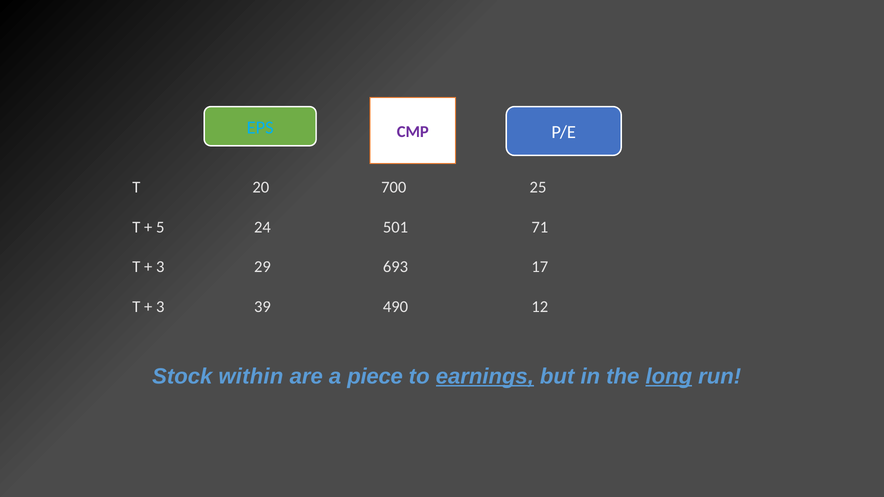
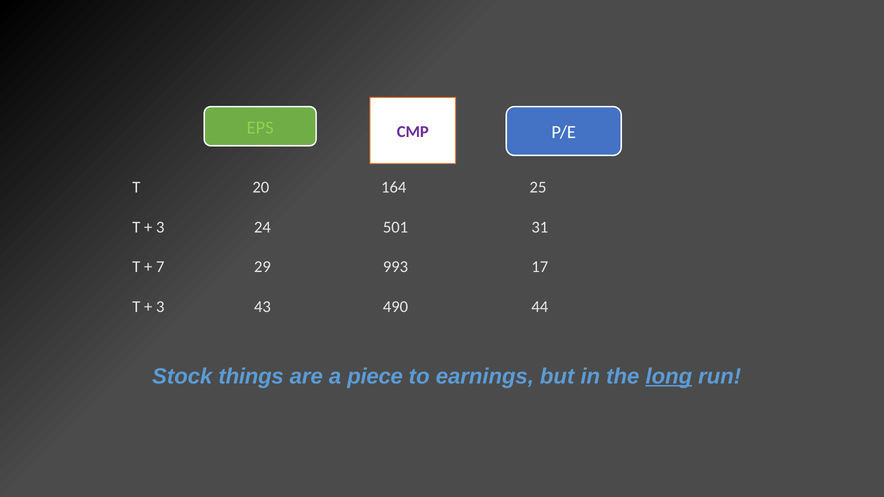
EPS colour: light blue -> light green
700: 700 -> 164
5 at (160, 227): 5 -> 3
71: 71 -> 31
3 at (160, 267): 3 -> 7
693: 693 -> 993
39: 39 -> 43
12: 12 -> 44
within: within -> things
earnings underline: present -> none
